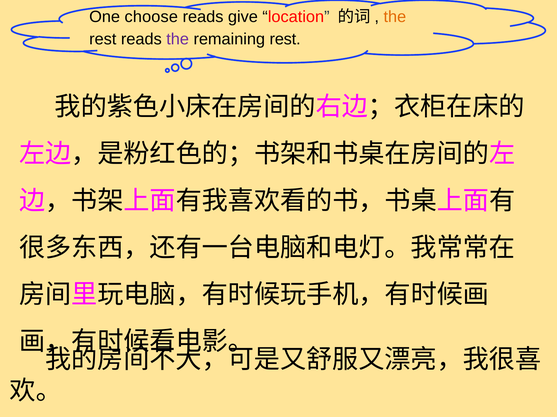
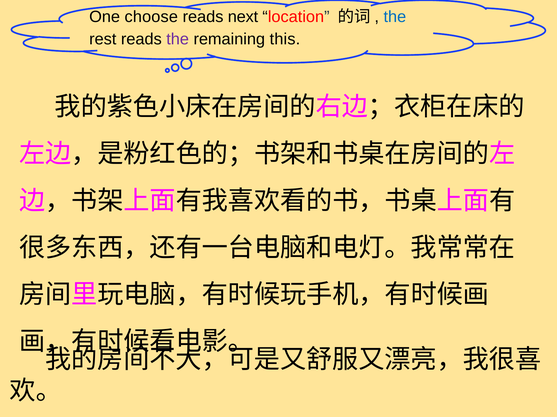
give: give -> next
the at (395, 17) colour: orange -> blue
remaining rest: rest -> this
